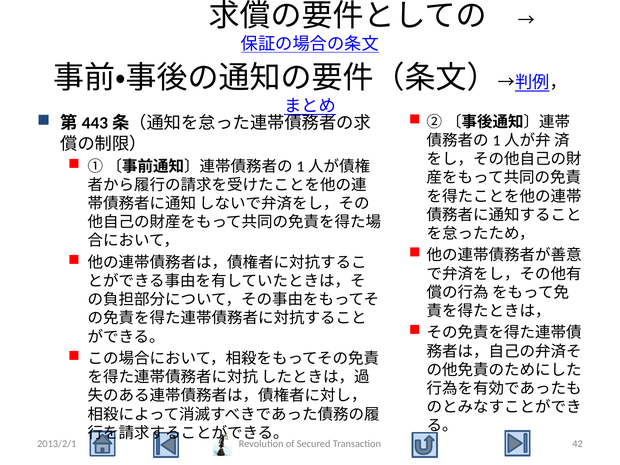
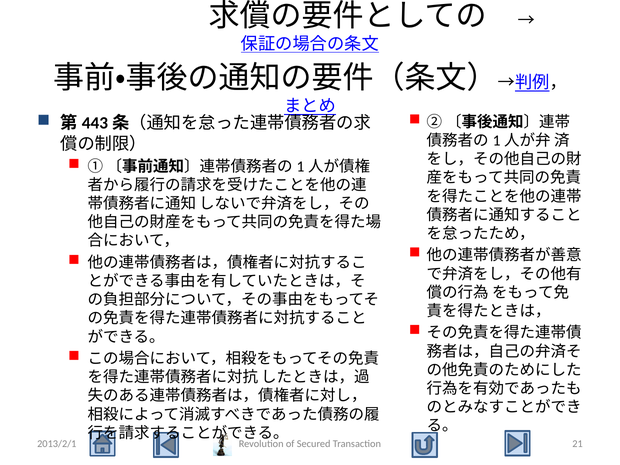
42: 42 -> 21
